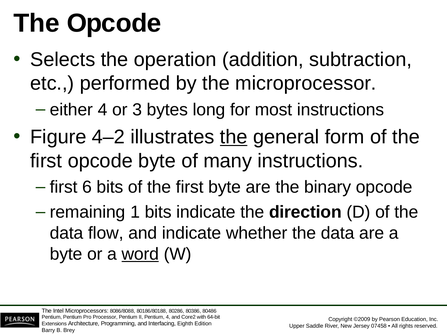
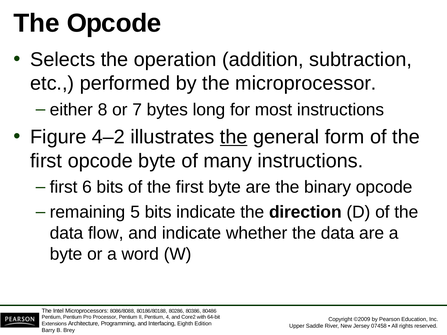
either 4: 4 -> 8
3: 3 -> 7
1: 1 -> 5
word underline: present -> none
